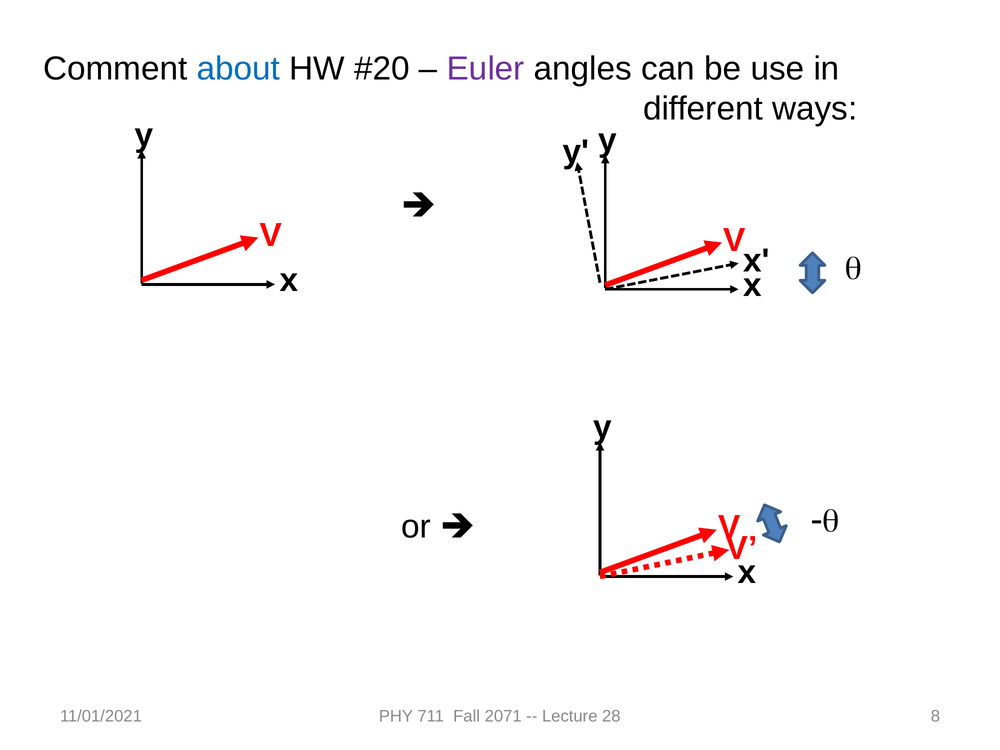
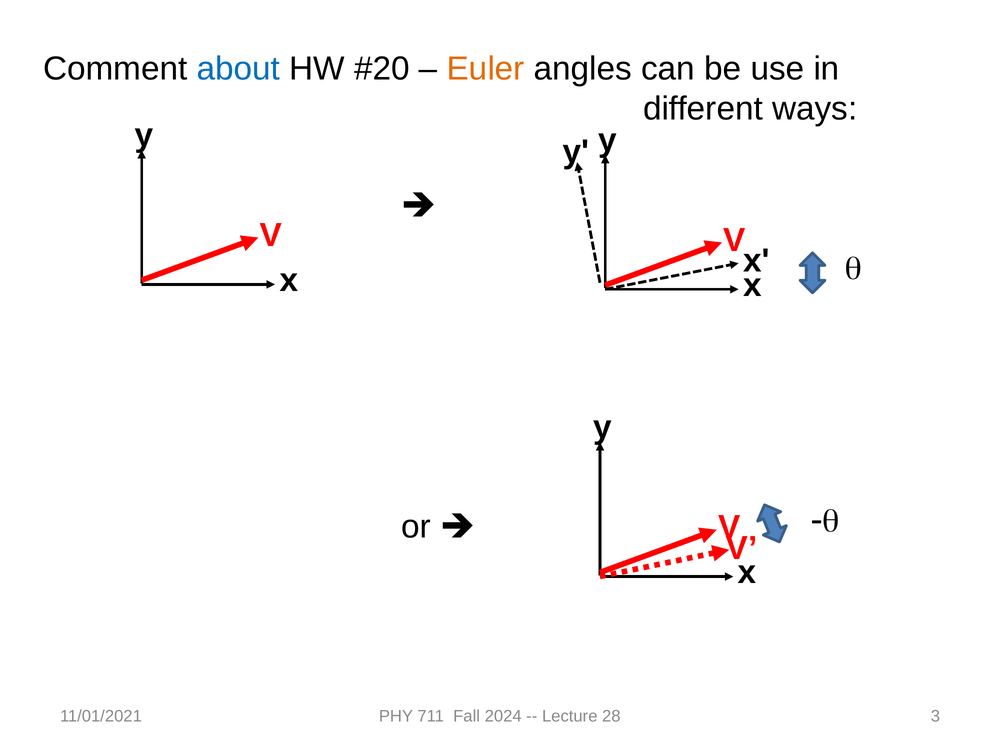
Euler colour: purple -> orange
2071: 2071 -> 2024
8: 8 -> 3
